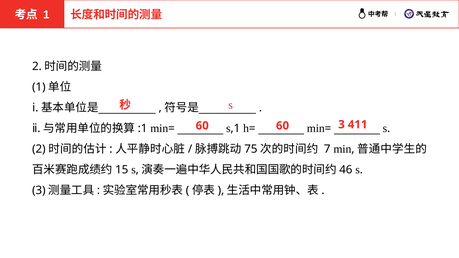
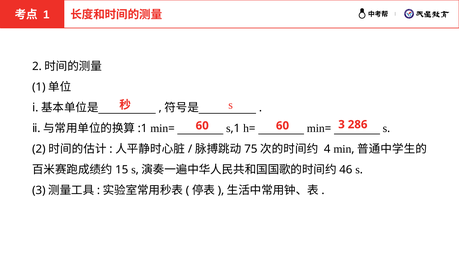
411: 411 -> 286
7: 7 -> 4
